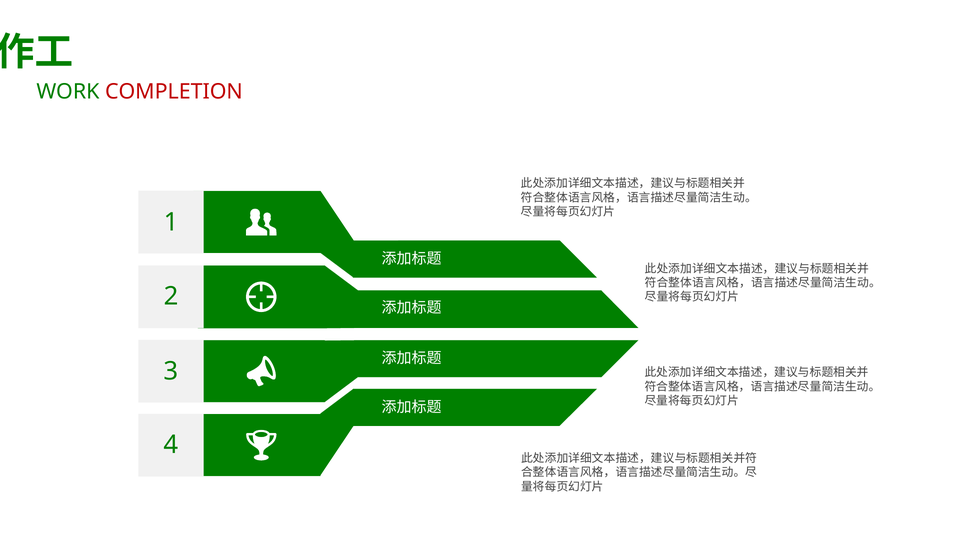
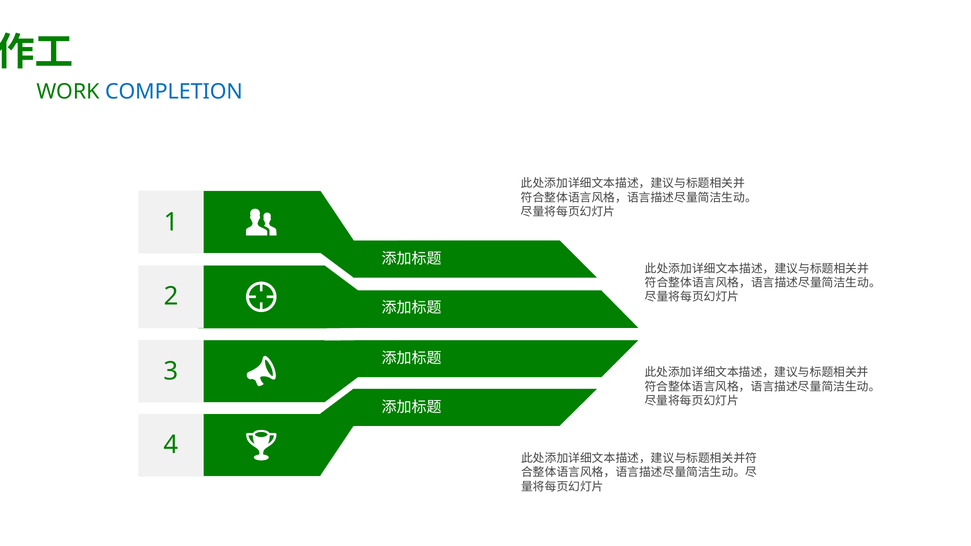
COMPLETION colour: red -> blue
